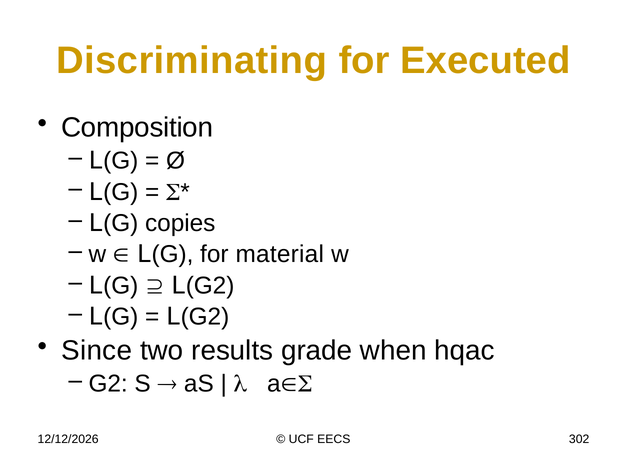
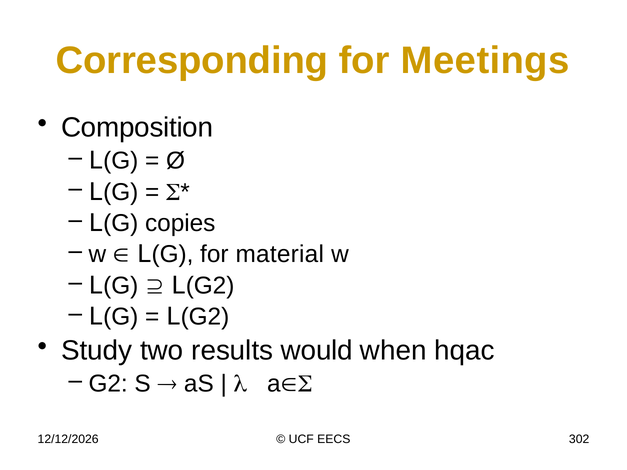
Discriminating: Discriminating -> Corresponding
Executed: Executed -> Meetings
Since: Since -> Study
grade: grade -> would
